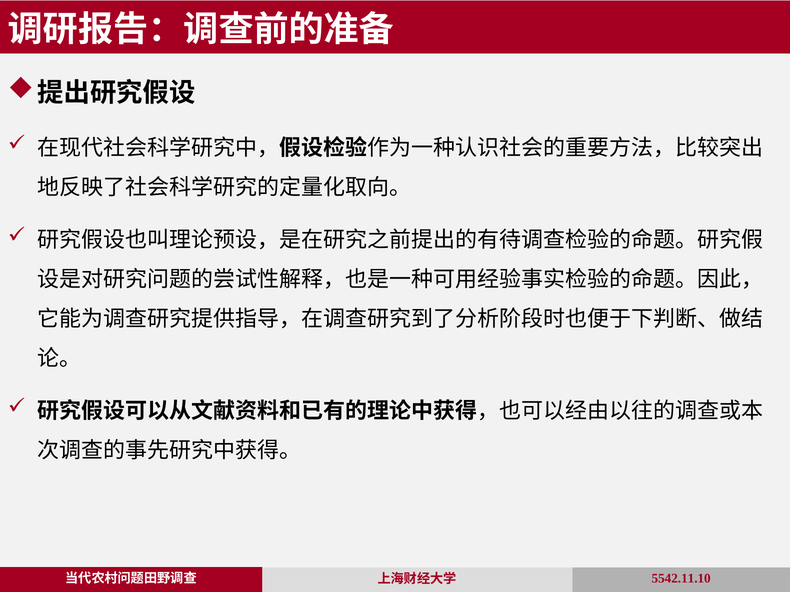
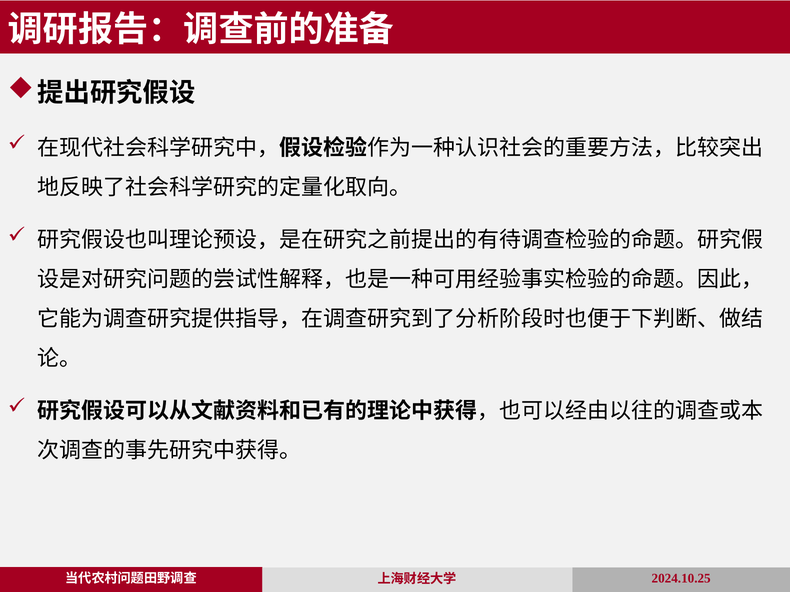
5542.11.10: 5542.11.10 -> 2024.10.25
